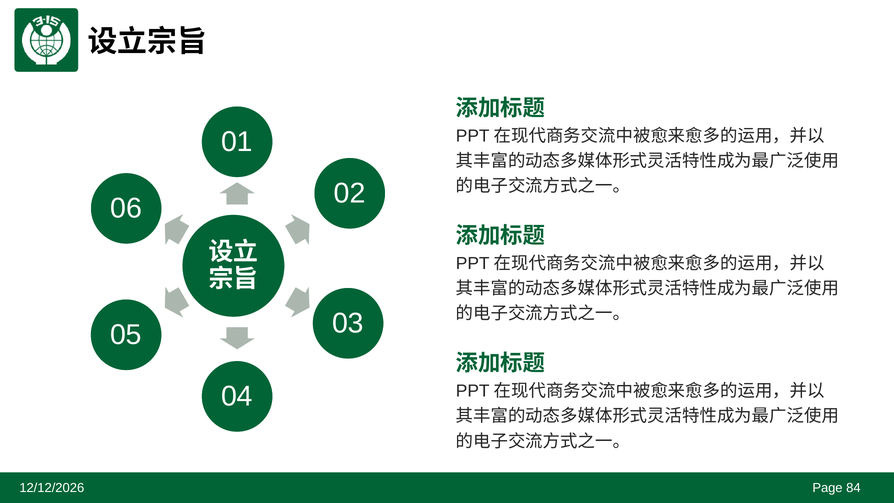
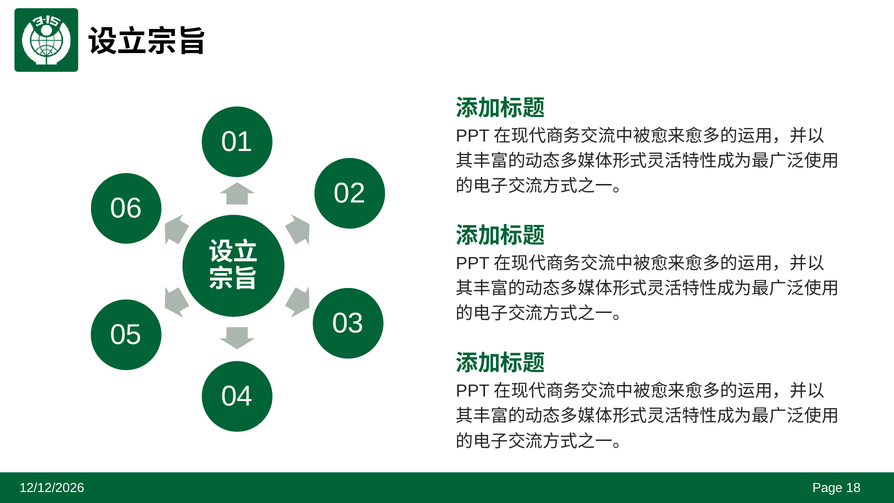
84: 84 -> 18
